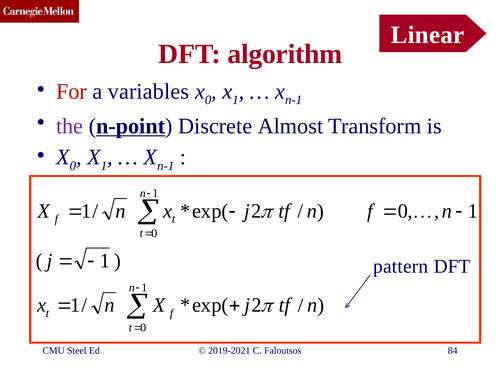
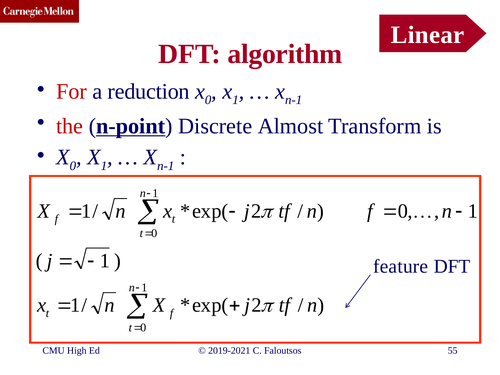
variables: variables -> reduction
the colour: purple -> red
pattern: pattern -> feature
Steel: Steel -> High
84: 84 -> 55
